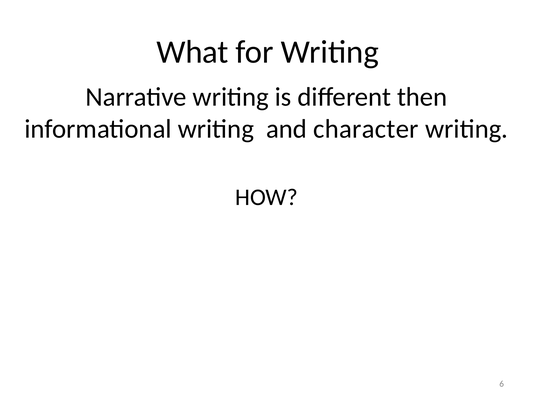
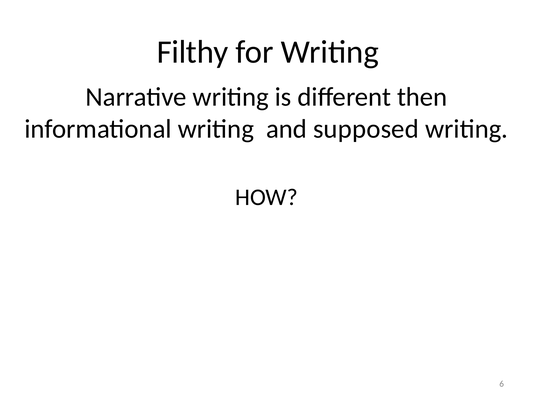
What: What -> Filthy
character: character -> supposed
